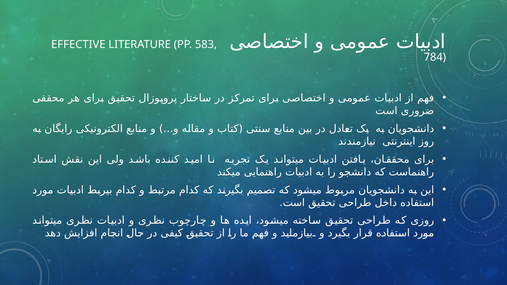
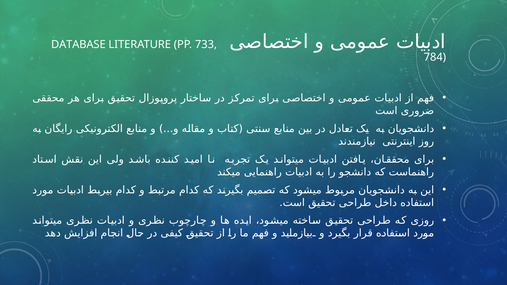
EFFECTIVE: EFFECTIVE -> DATABASE
583: 583 -> 733
